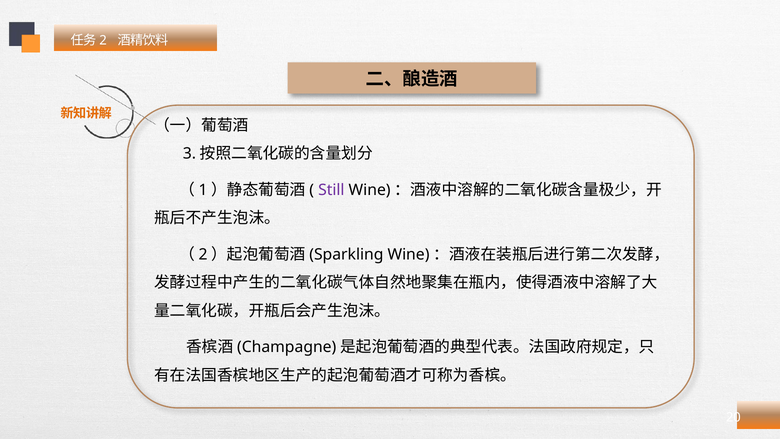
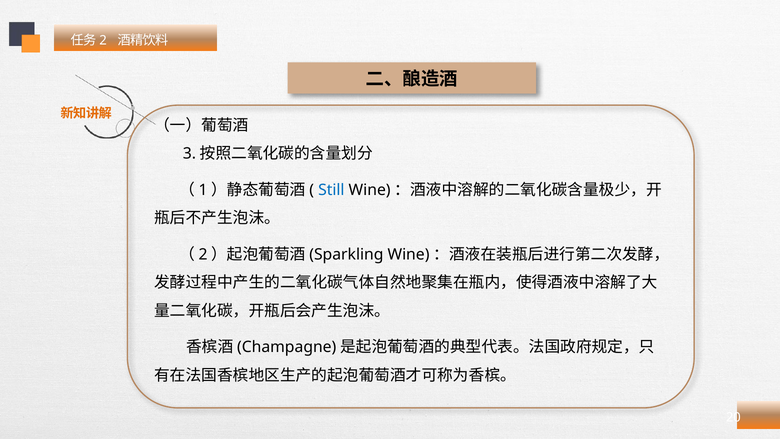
Still colour: purple -> blue
